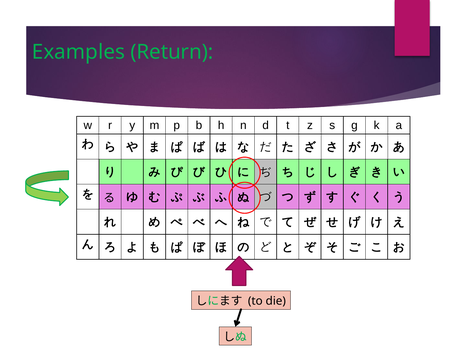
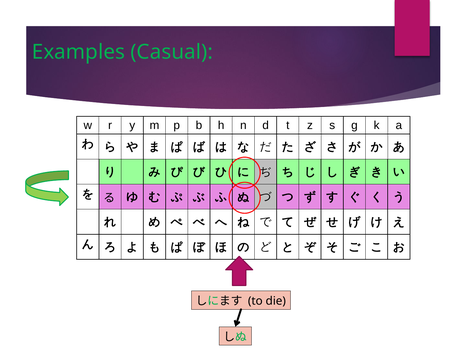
Return: Return -> Casual
